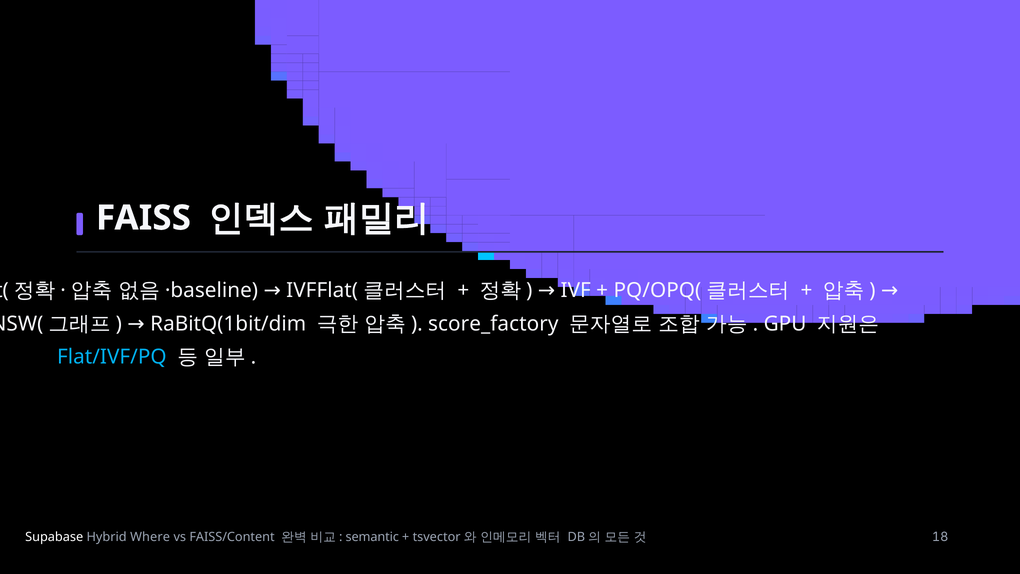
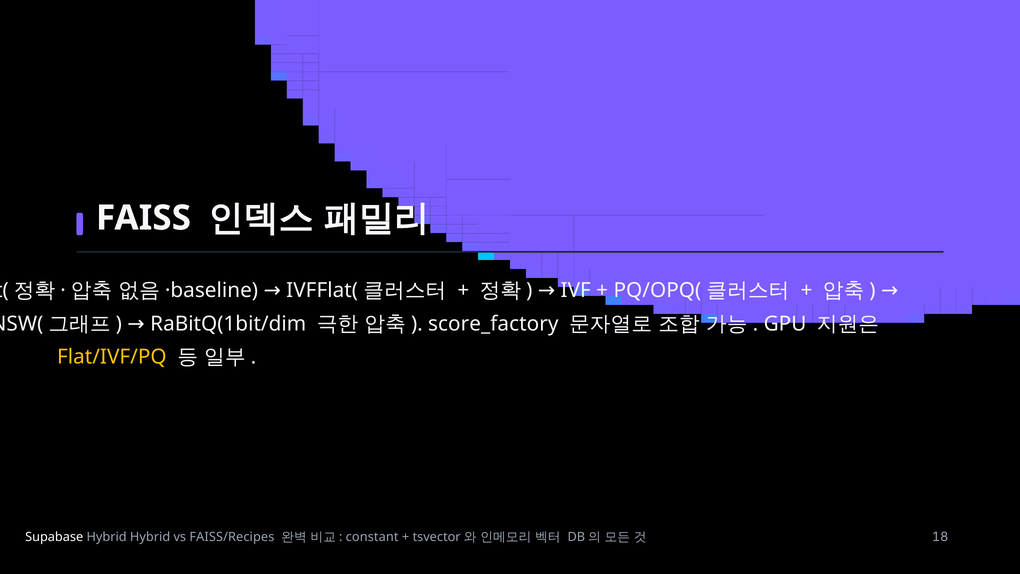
Flat/IVF/PQ colour: light blue -> yellow
Hybrid Where: Where -> Hybrid
FAISS/Content: FAISS/Content -> FAISS/Recipes
semantic: semantic -> constant
